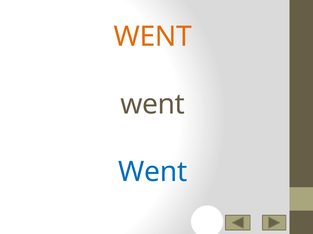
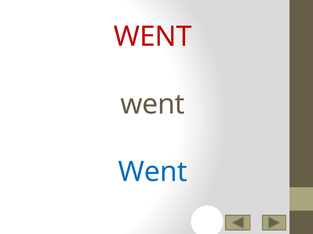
WENT at (153, 37) colour: orange -> red
